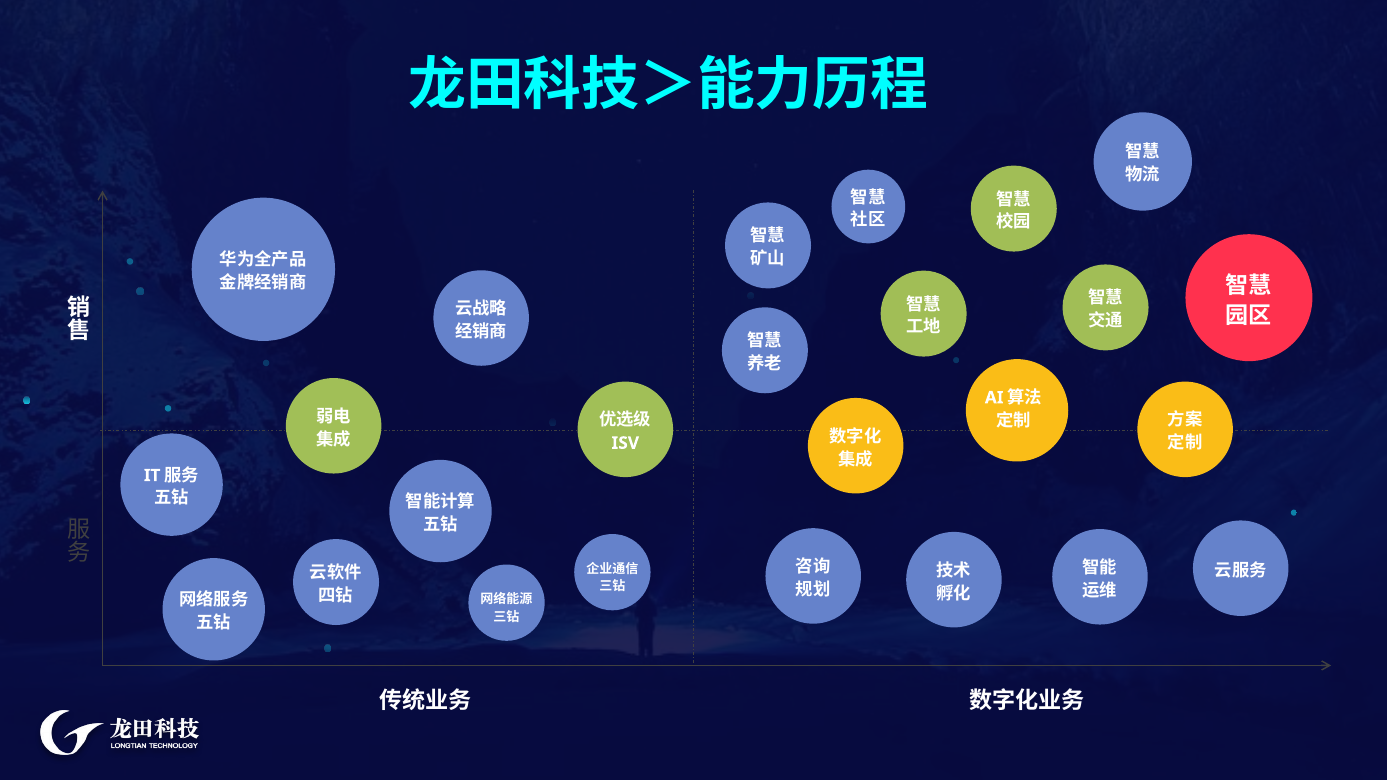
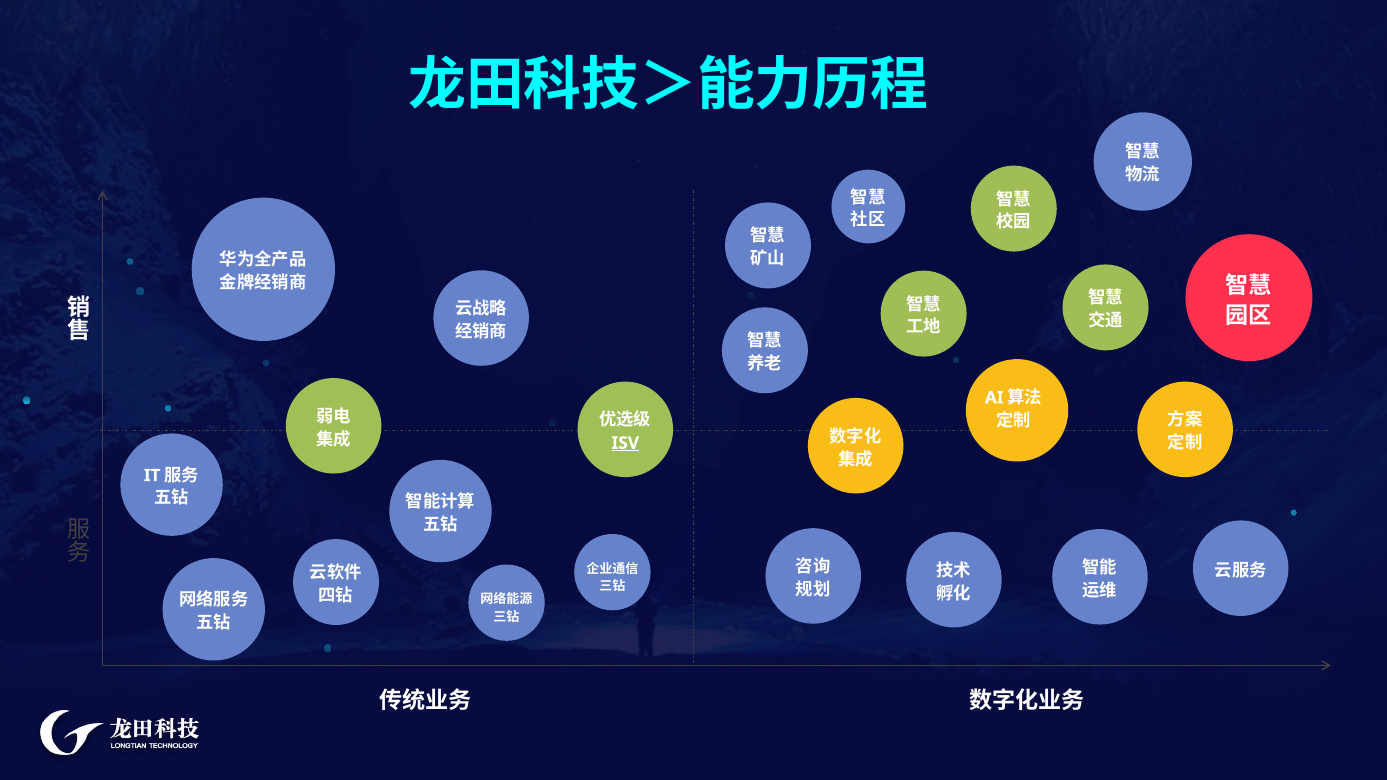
ISV underline: none -> present
